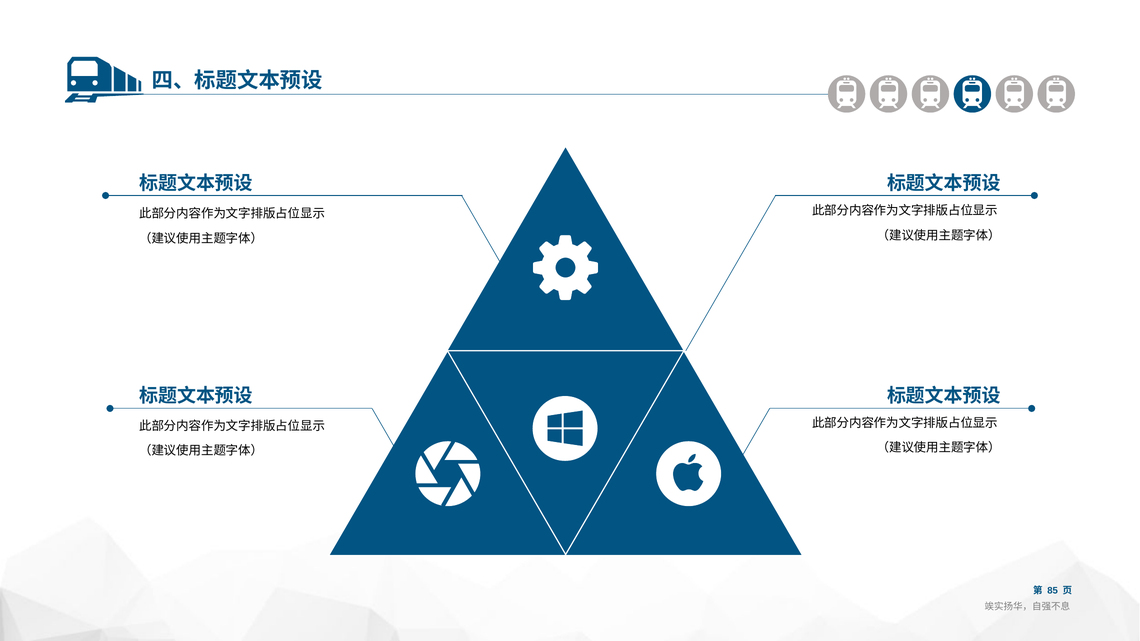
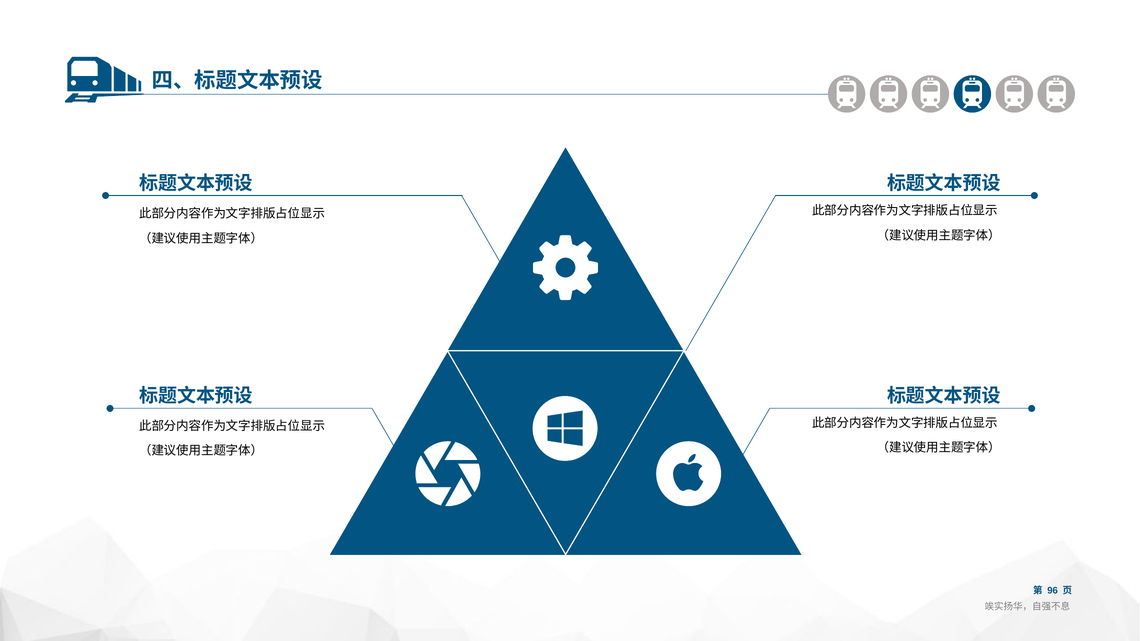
85: 85 -> 96
